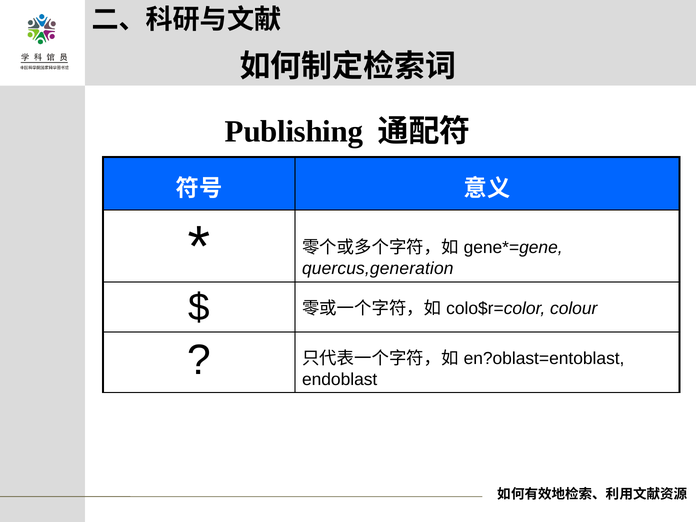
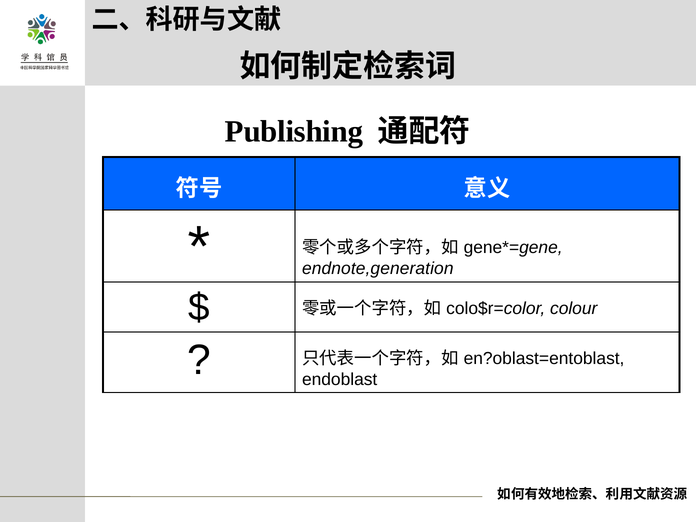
quercus,generation: quercus,generation -> endnote,generation
